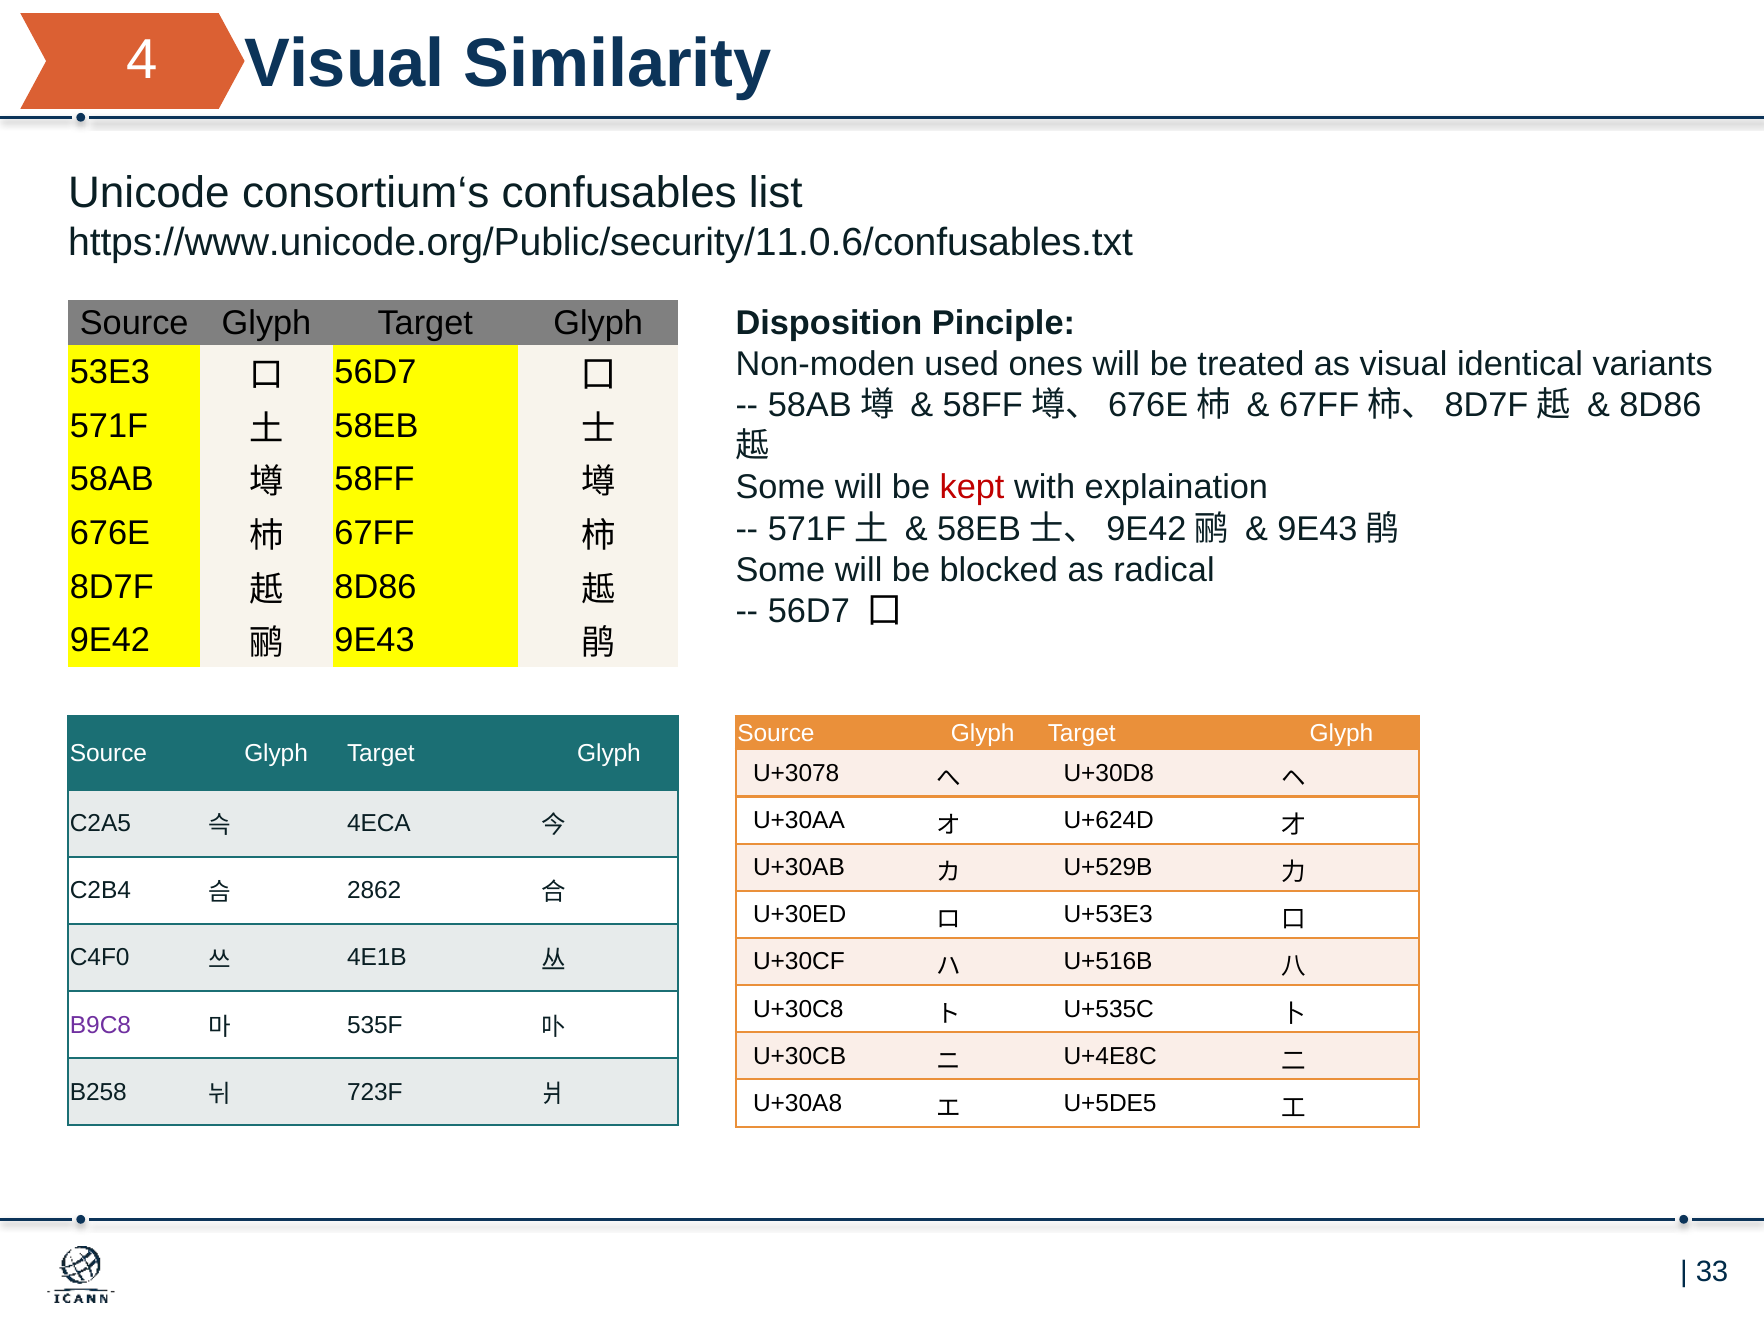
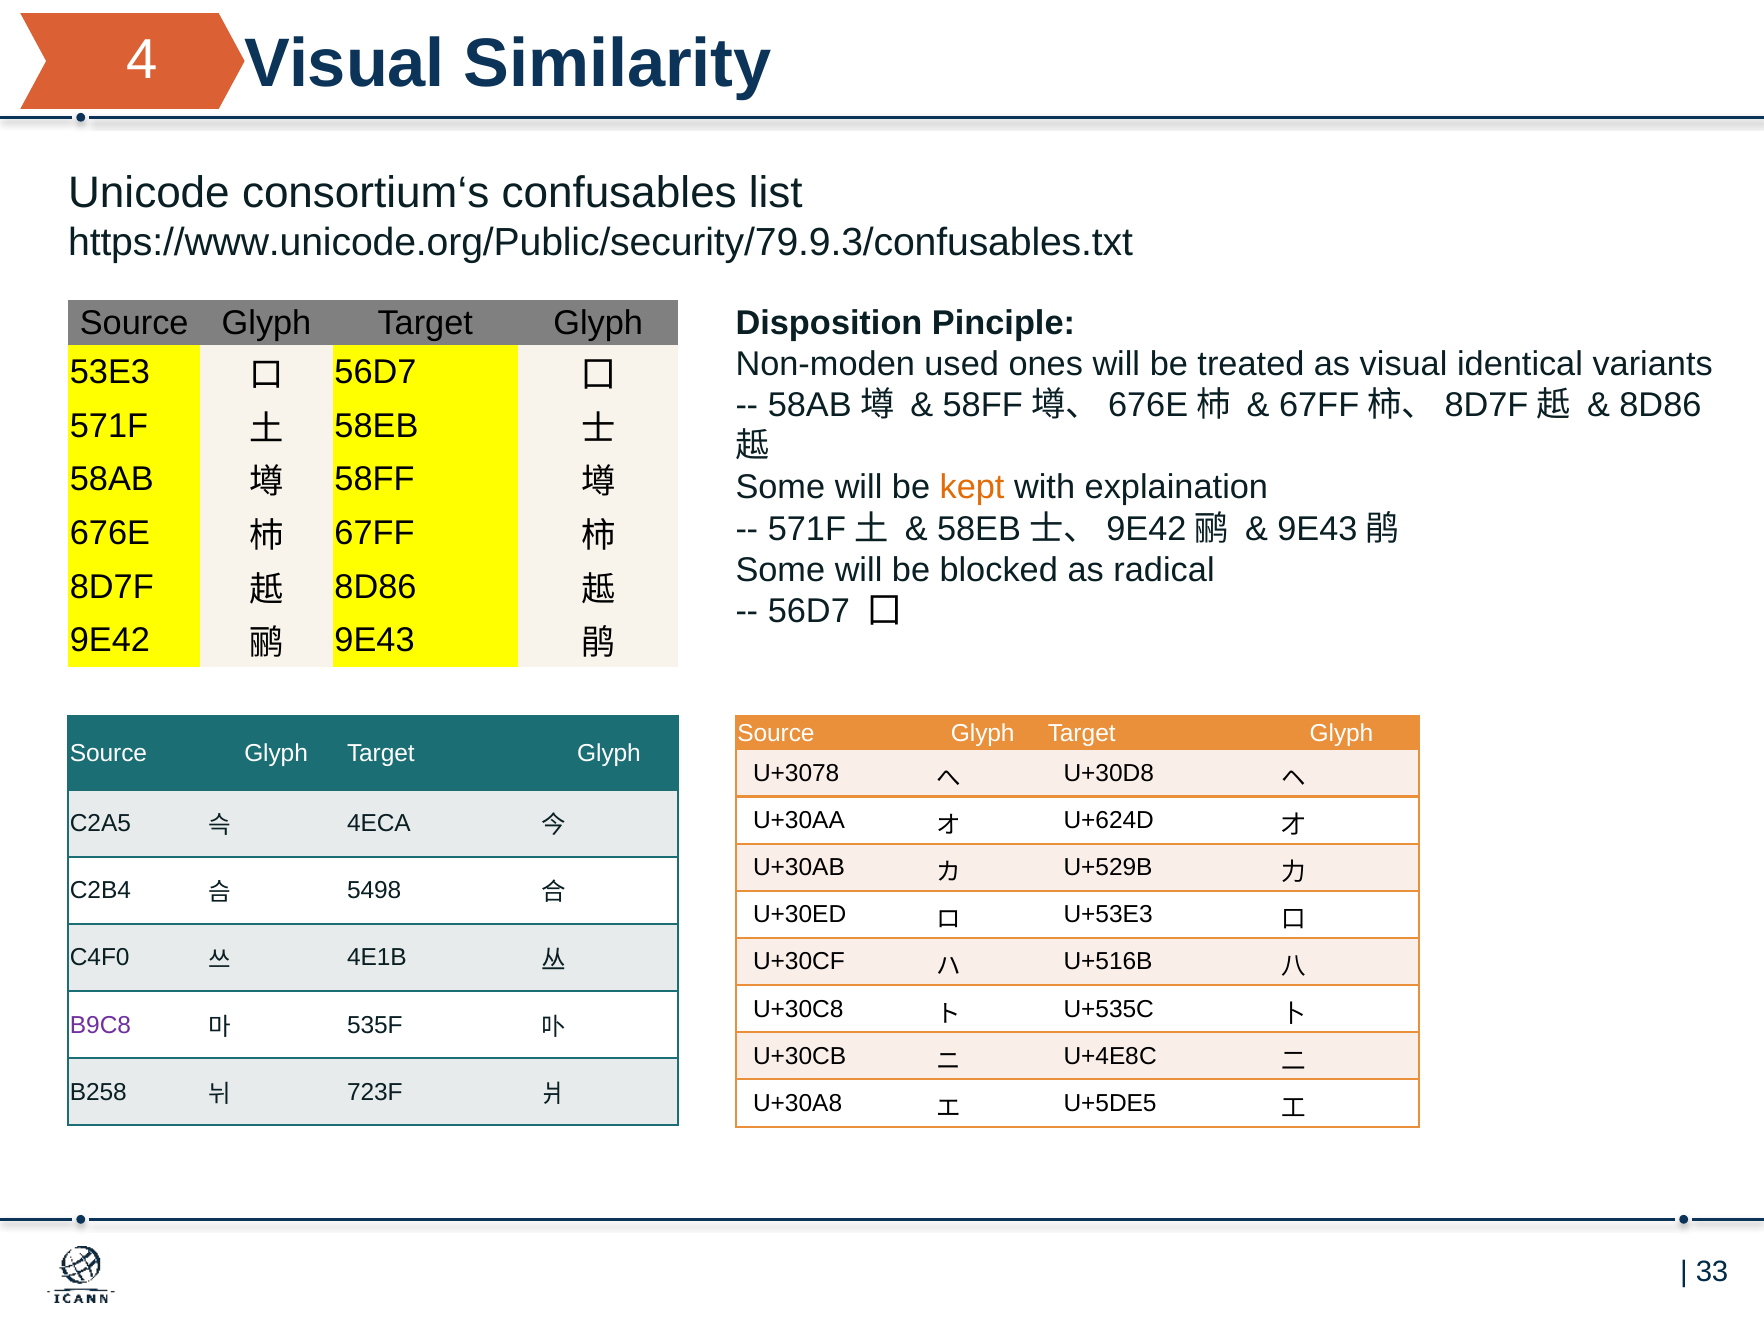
https://www.unicode.org/Public/security/11.0.6/confusables.txt: https://www.unicode.org/Public/security/11.0.6/confusables.txt -> https://www.unicode.org/Public/security/79.9.3/confusables.txt
kept colour: red -> orange
2862: 2862 -> 5498
